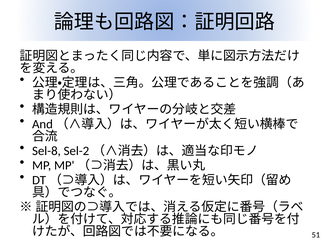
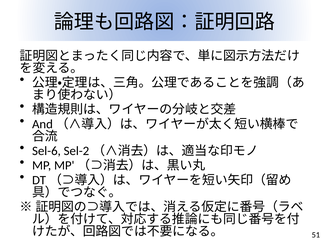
Sel-8: Sel-8 -> Sel-6
